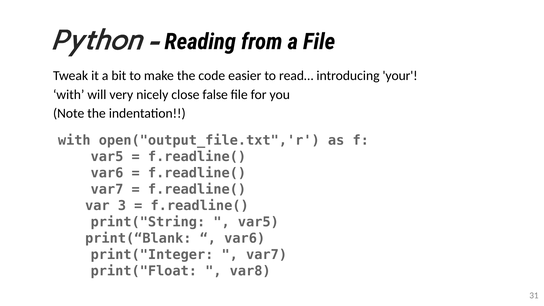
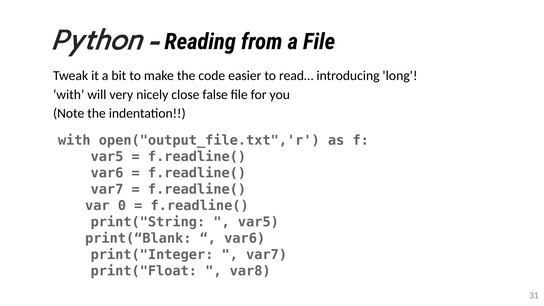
your: your -> long
3: 3 -> 0
